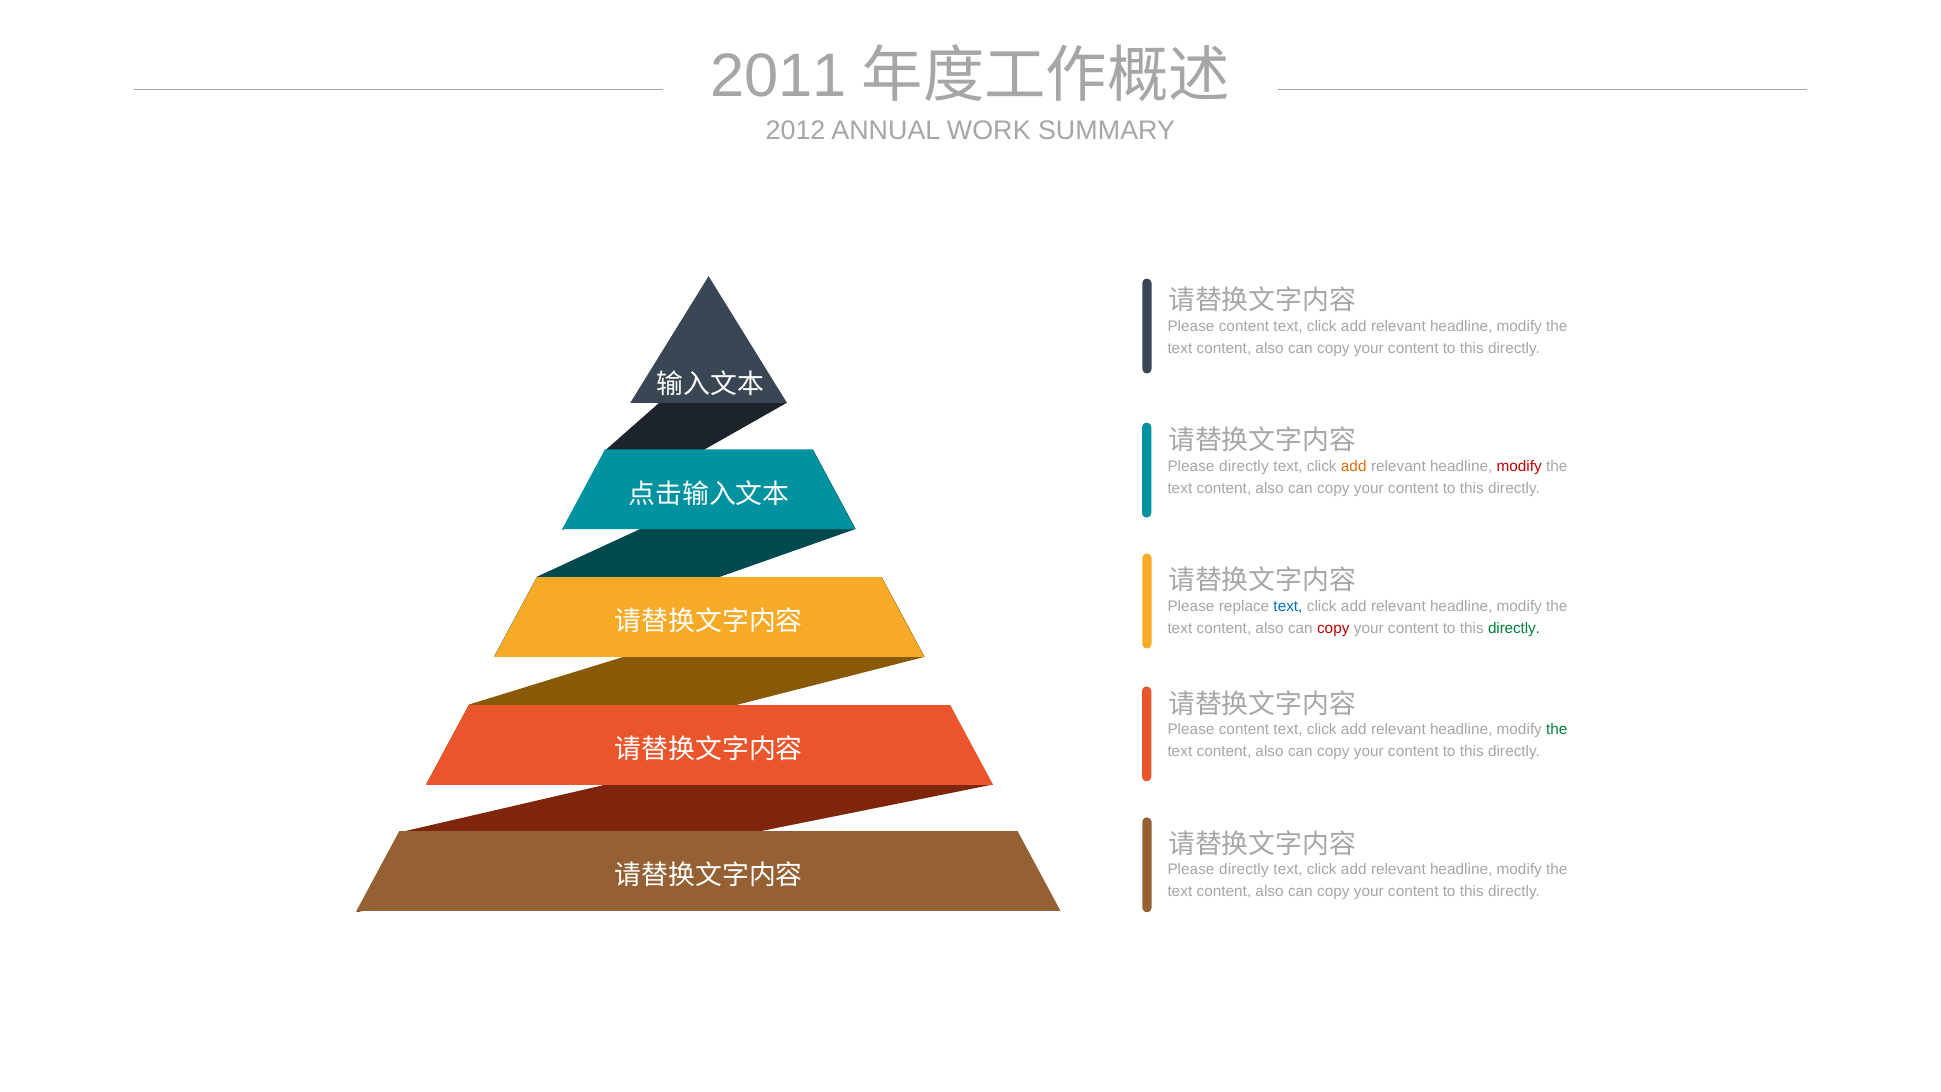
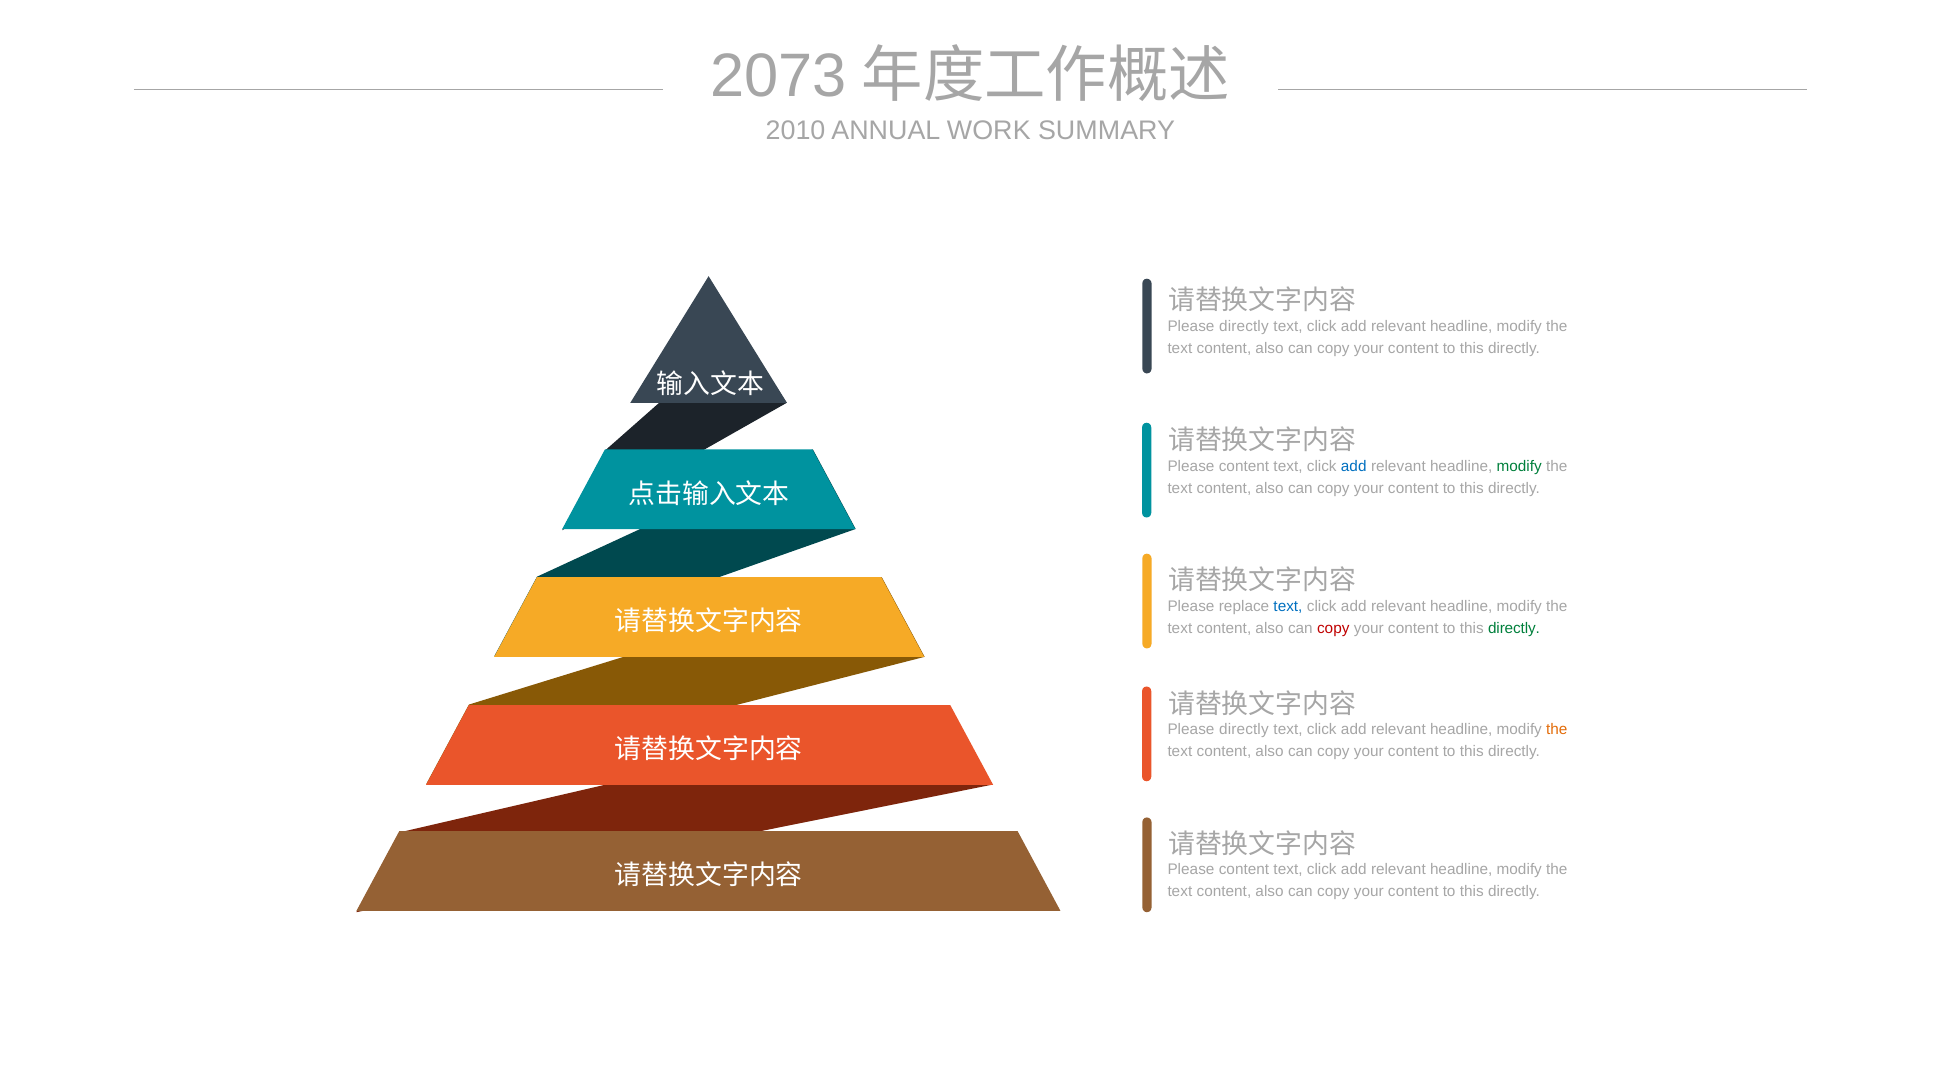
2011: 2011 -> 2073
2012: 2012 -> 2010
content at (1244, 326): content -> directly
directly at (1244, 466): directly -> content
add at (1354, 466) colour: orange -> blue
modify at (1519, 466) colour: red -> green
content at (1244, 730): content -> directly
the at (1557, 730) colour: green -> orange
directly at (1244, 870): directly -> content
